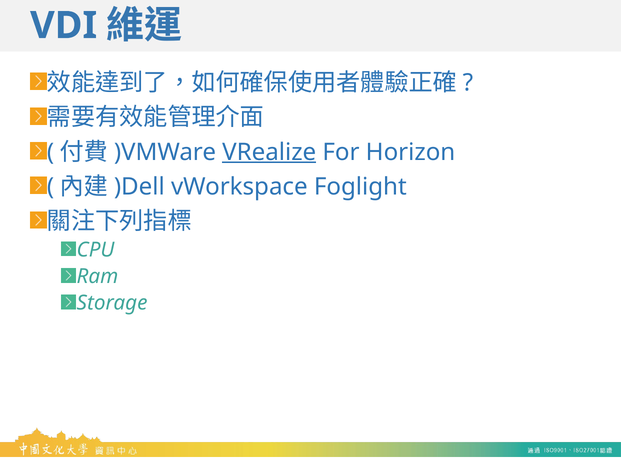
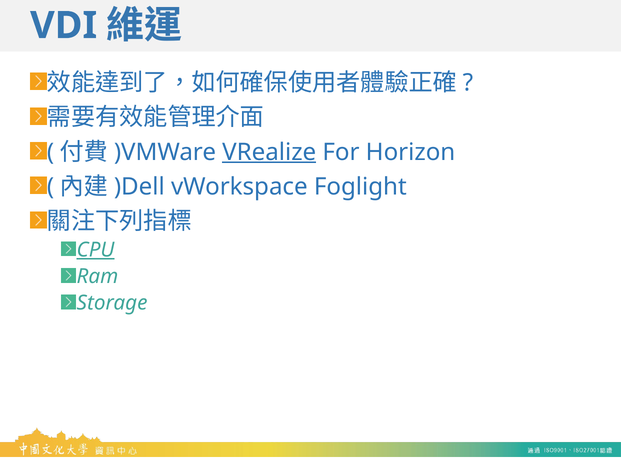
CPU underline: none -> present
